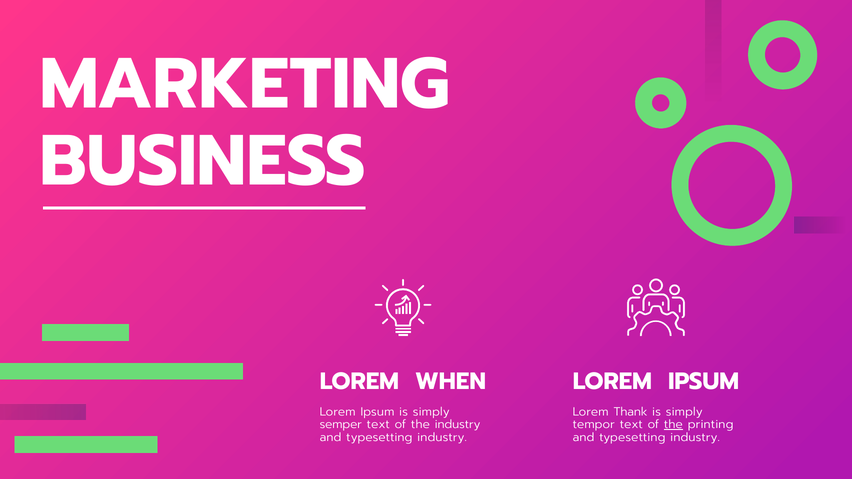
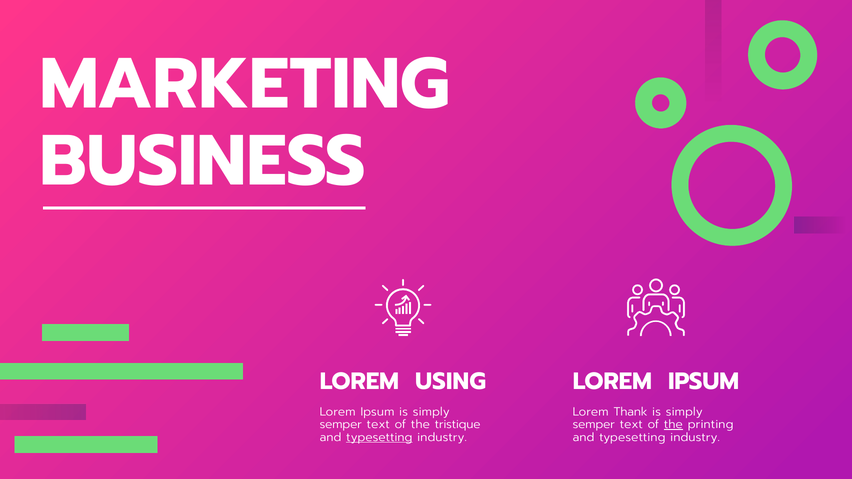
WHEN: WHEN -> USING
the industry: industry -> tristique
tempor at (594, 425): tempor -> semper
typesetting at (379, 437) underline: none -> present
